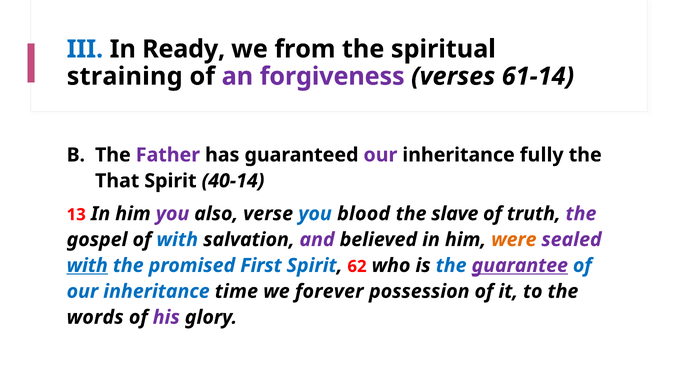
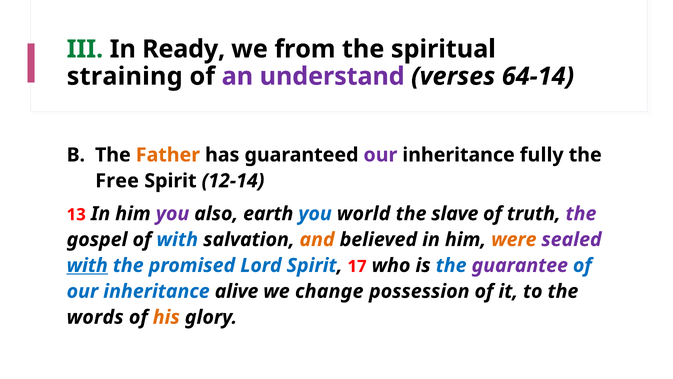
III colour: blue -> green
forgiveness: forgiveness -> understand
61-14: 61-14 -> 64-14
Father colour: purple -> orange
That: That -> Free
40-14: 40-14 -> 12-14
verse: verse -> earth
blood: blood -> world
and colour: purple -> orange
First: First -> Lord
62: 62 -> 17
guarantee underline: present -> none
time: time -> alive
forever: forever -> change
his colour: purple -> orange
